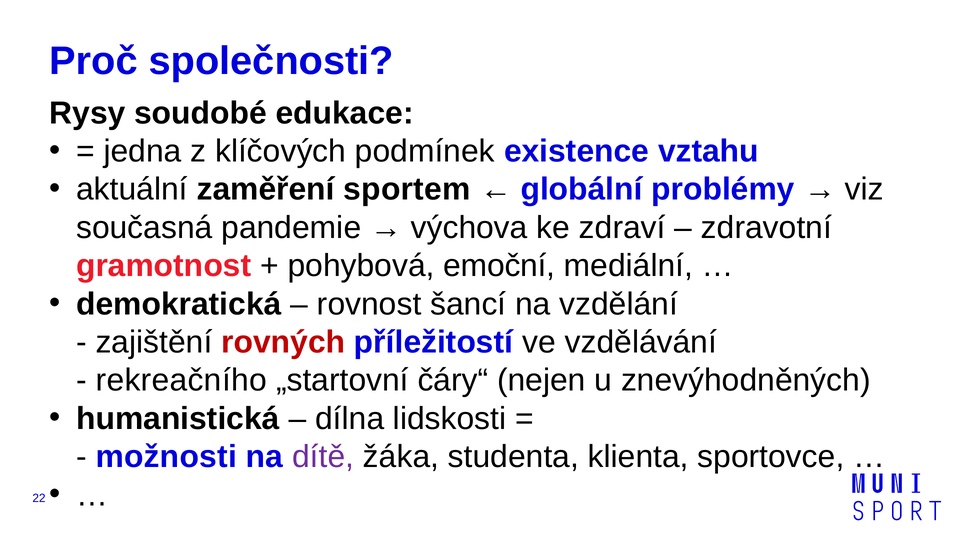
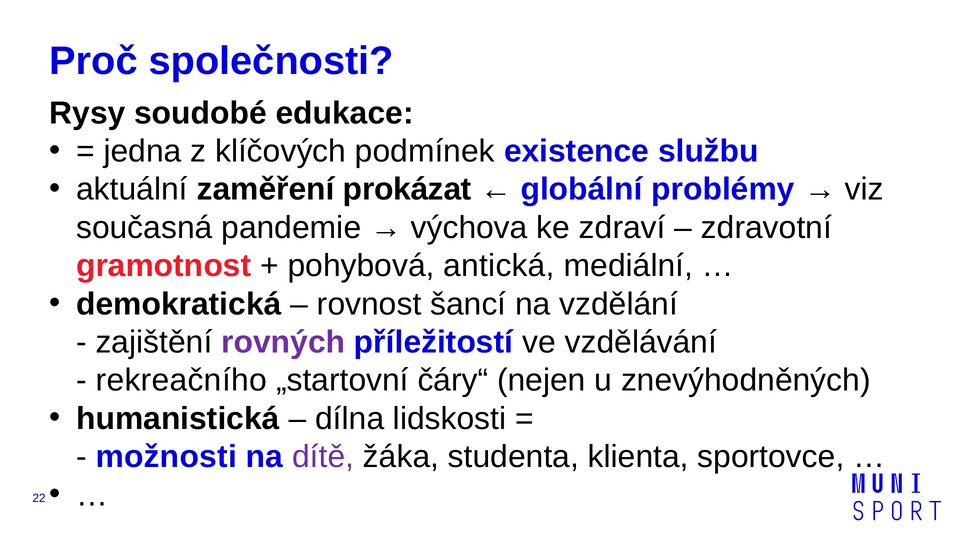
vztahu: vztahu -> službu
sportem: sportem -> prokázat
emoční: emoční -> antická
rovných colour: red -> purple
